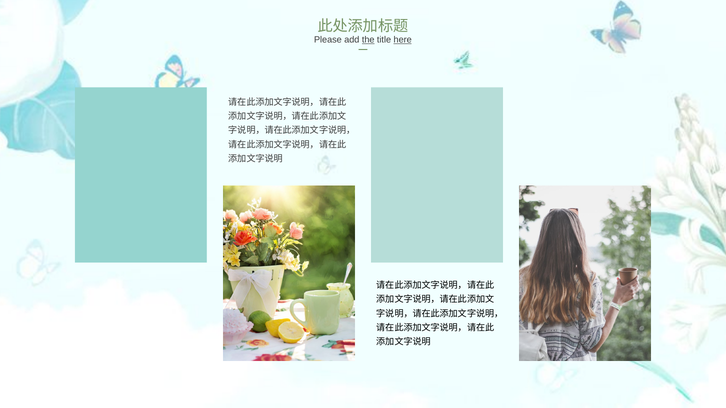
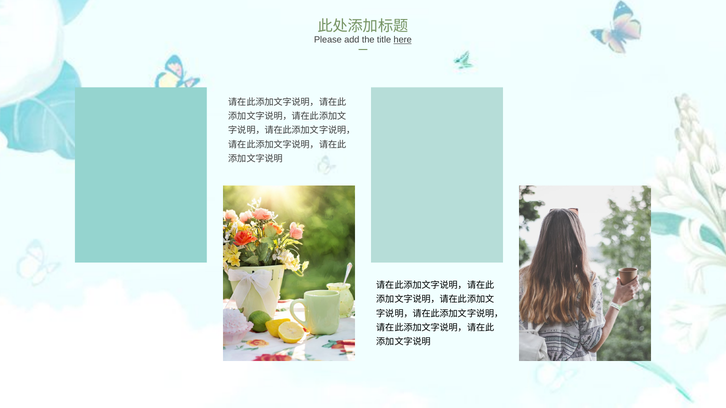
the underline: present -> none
